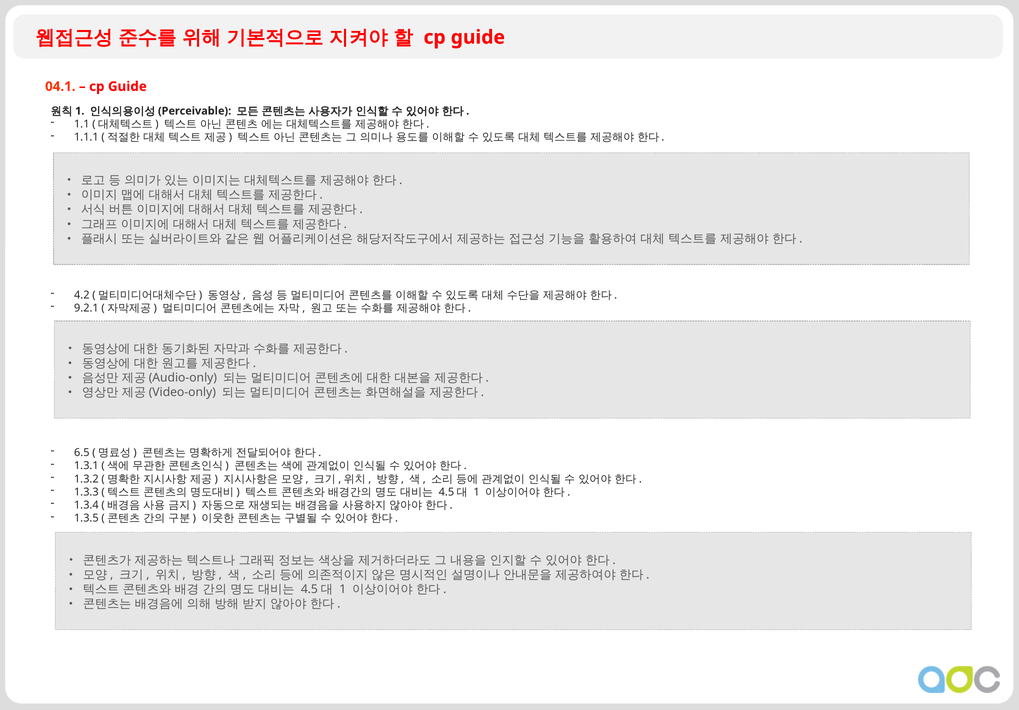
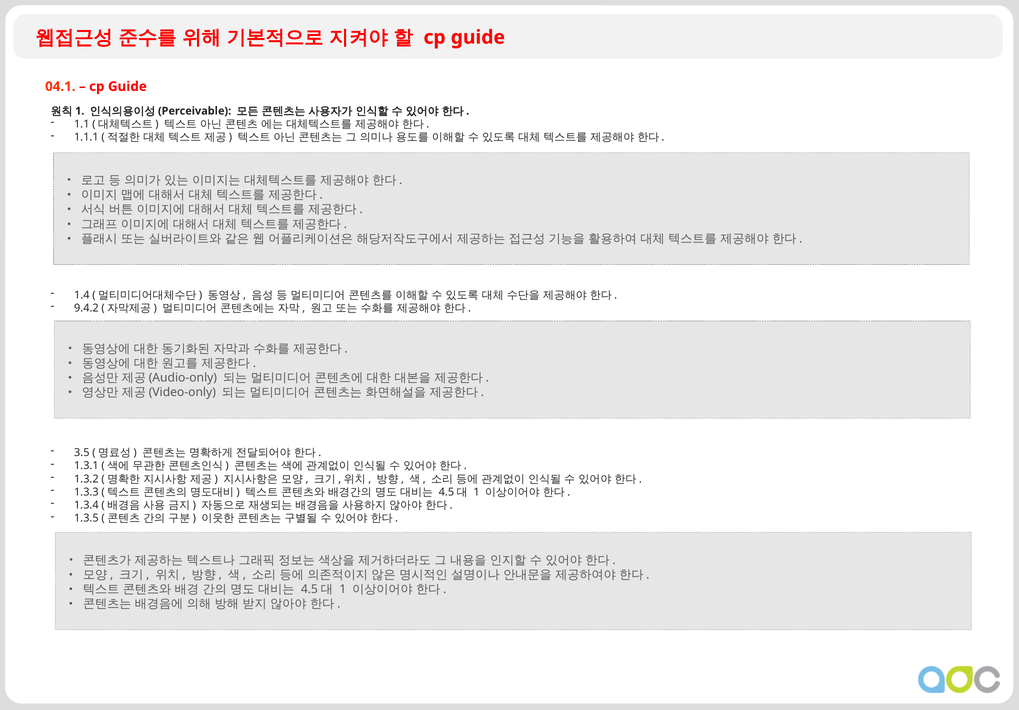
4.2: 4.2 -> 1.4
9.2.1: 9.2.1 -> 9.4.2
6.5: 6.5 -> 3.5
